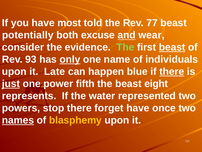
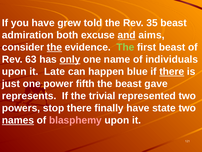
most: most -> grew
77: 77 -> 35
potentially: potentially -> admiration
wear: wear -> aims
the at (54, 47) underline: none -> present
beast at (172, 47) underline: present -> none
93: 93 -> 63
just underline: present -> none
eight: eight -> gave
water: water -> trivial
forget: forget -> finally
once: once -> state
blasphemy colour: yellow -> pink
